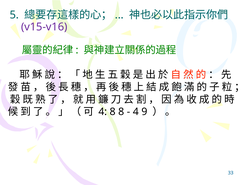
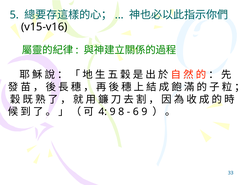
v15-v16 colour: purple -> black
4 8: 8 -> 9
4 at (136, 112): 4 -> 6
